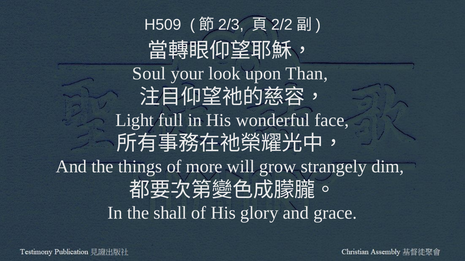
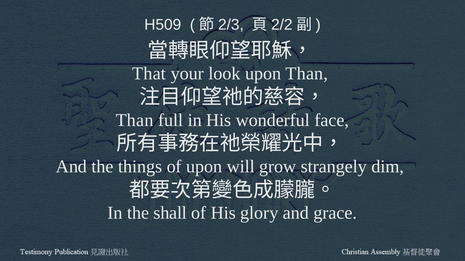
Soul: Soul -> That
Light at (135, 120): Light -> Than
of more: more -> upon
